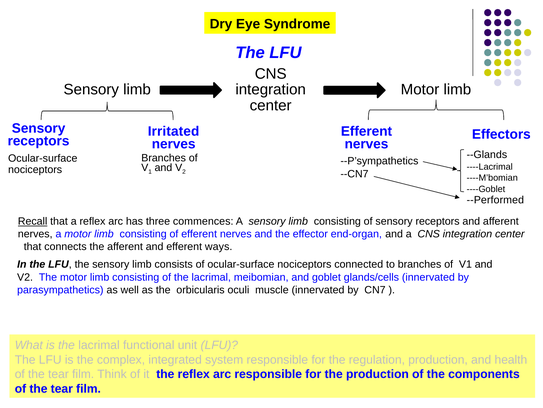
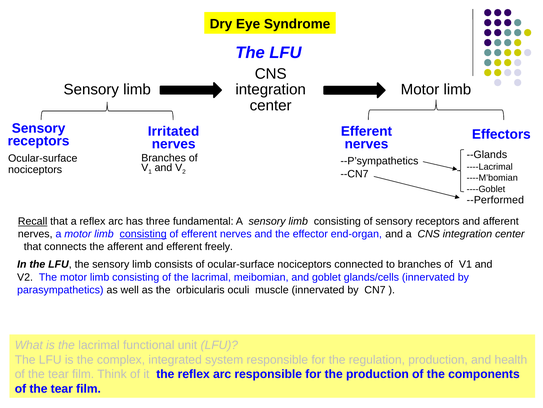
commences: commences -> fundamental
consisting at (143, 234) underline: none -> present
ways: ways -> freely
